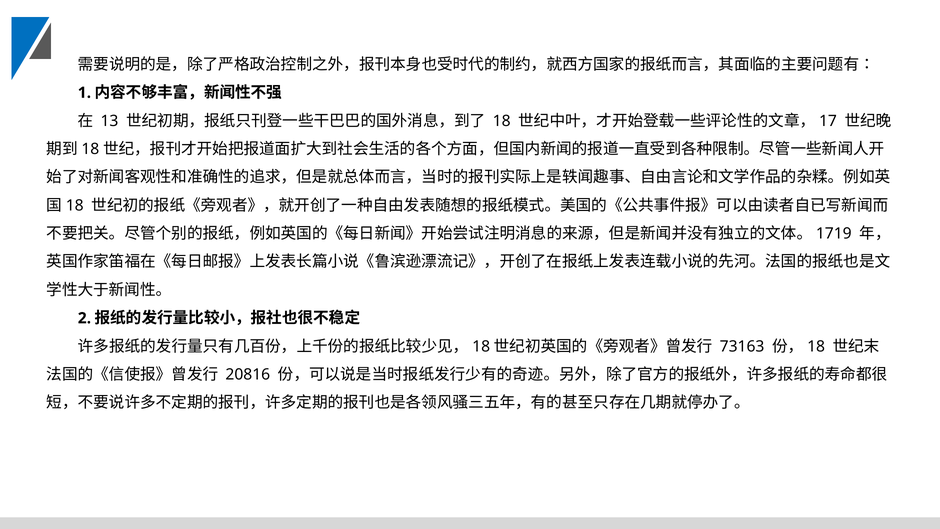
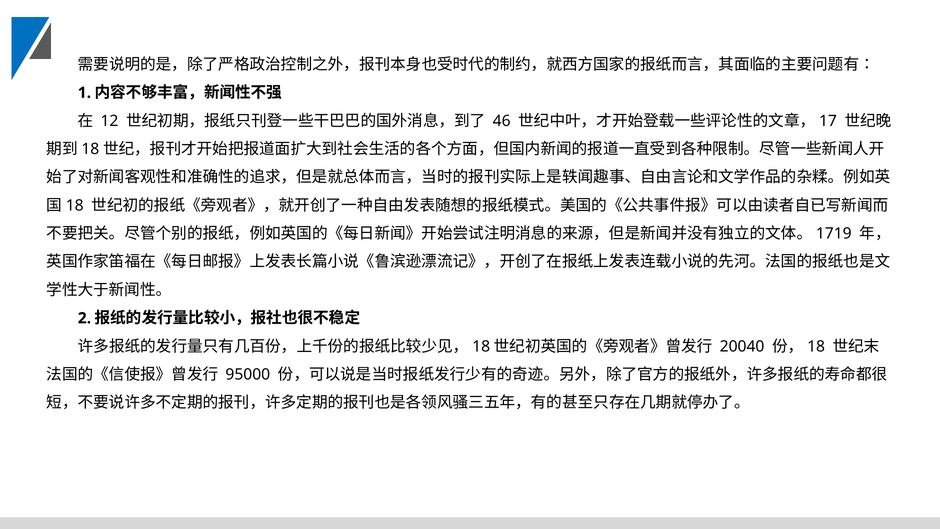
13: 13 -> 12
18: 18 -> 46
73163: 73163 -> 20040
20816: 20816 -> 95000
